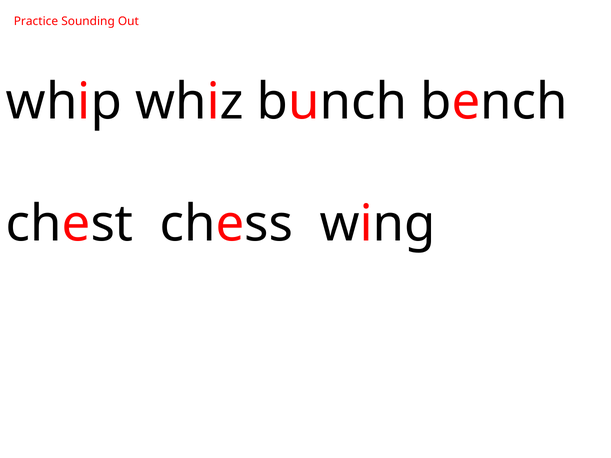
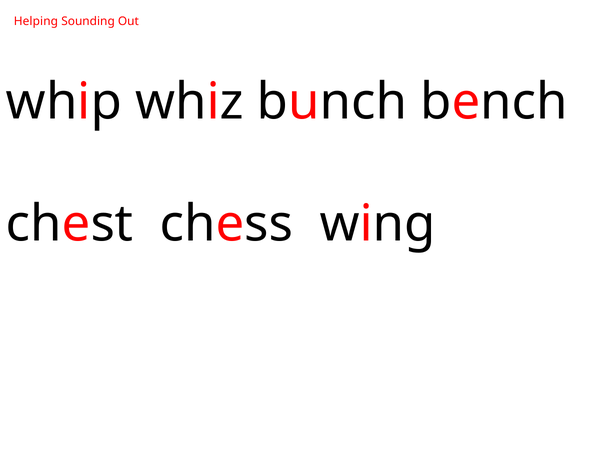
Practice: Practice -> Helping
